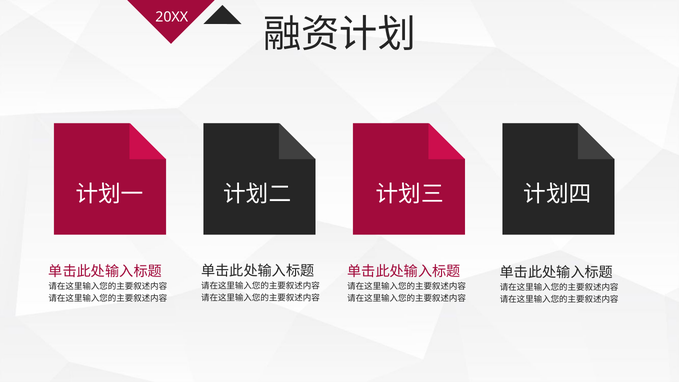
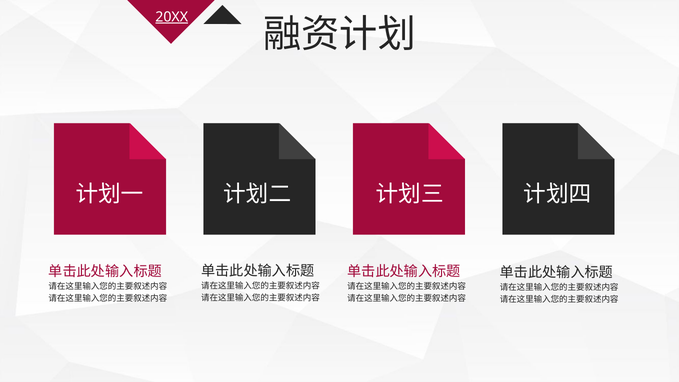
20XX underline: none -> present
